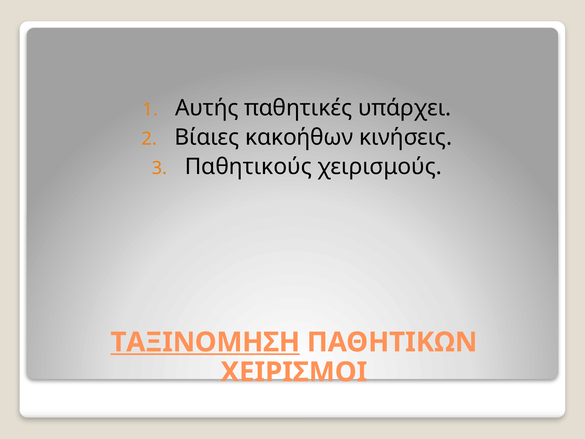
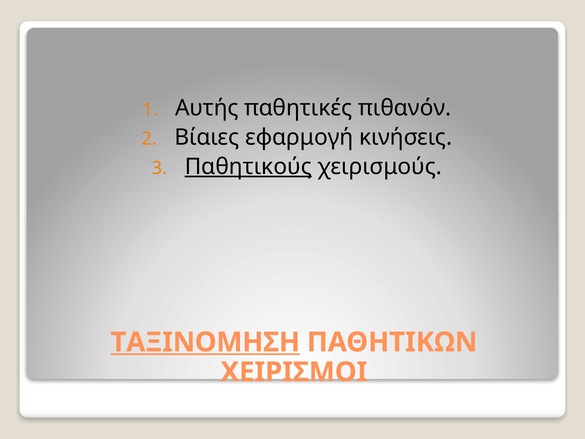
υπάρχει: υπάρχει -> πιθανόν
κακοήθων: κακοήθων -> εφαρμογή
Παθητικούς underline: none -> present
